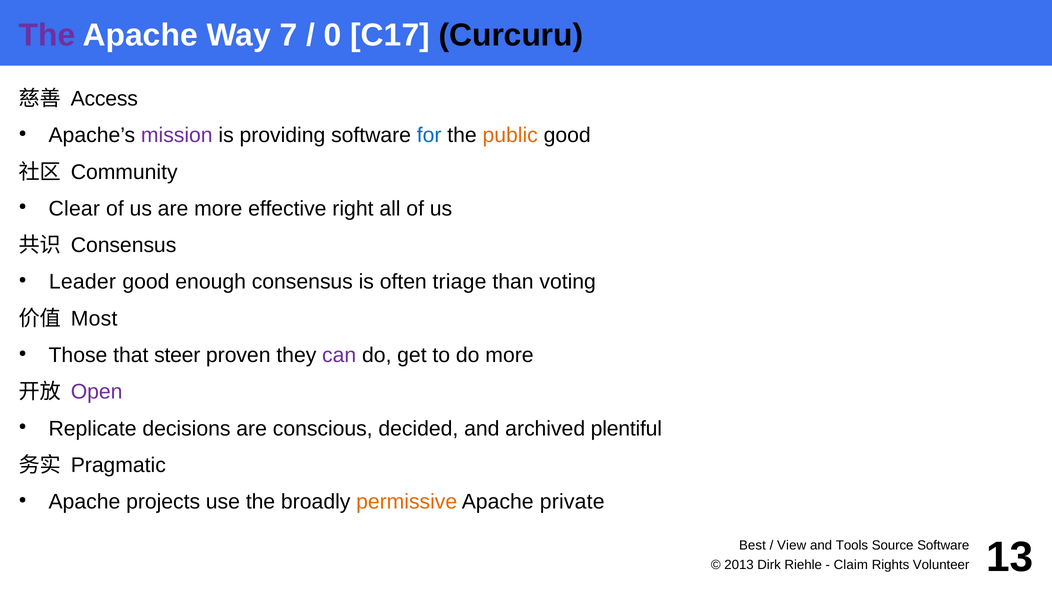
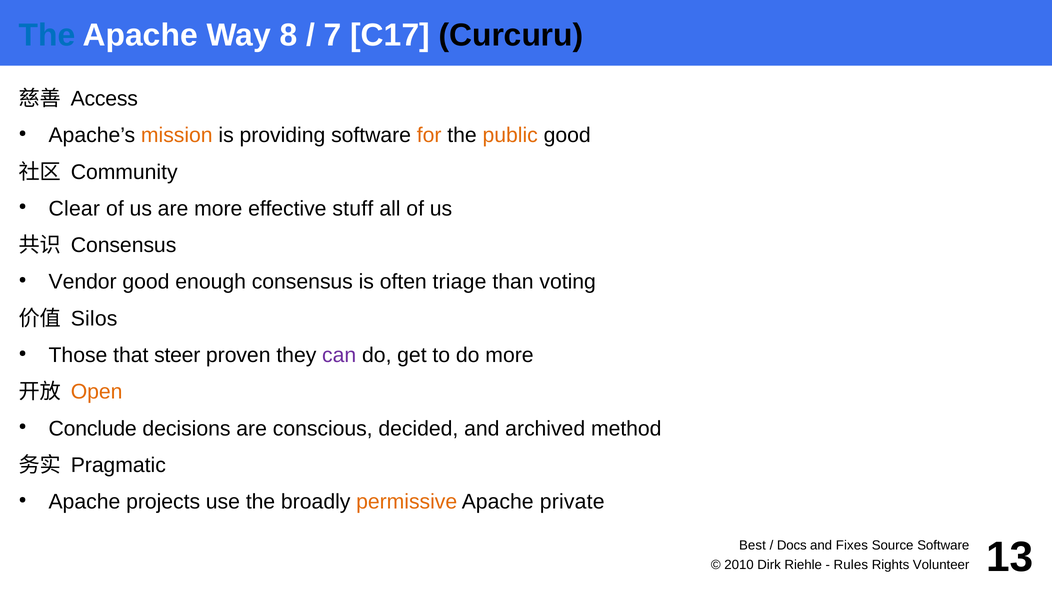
The at (47, 35) colour: purple -> blue
7: 7 -> 8
0: 0 -> 7
mission colour: purple -> orange
for colour: blue -> orange
right: right -> stuff
Leader: Leader -> Vendor
Most: Most -> Silos
Open colour: purple -> orange
Replicate: Replicate -> Conclude
plentiful: plentiful -> method
View: View -> Docs
Tools: Tools -> Fixes
2013: 2013 -> 2010
Claim: Claim -> Rules
